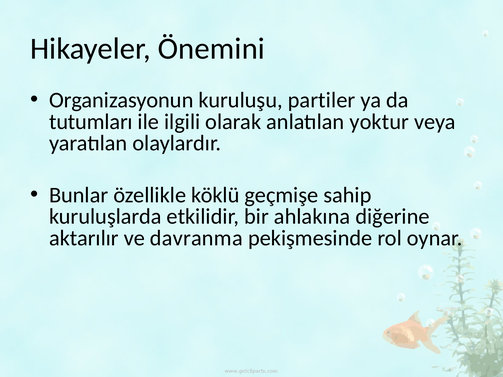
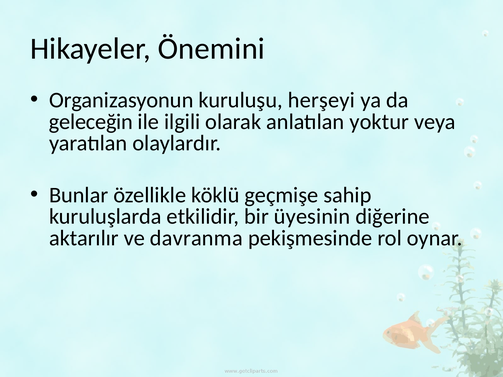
partiler: partiler -> herşeyi
tutumları: tutumları -> geleceğin
ahlakına: ahlakına -> üyesinin
